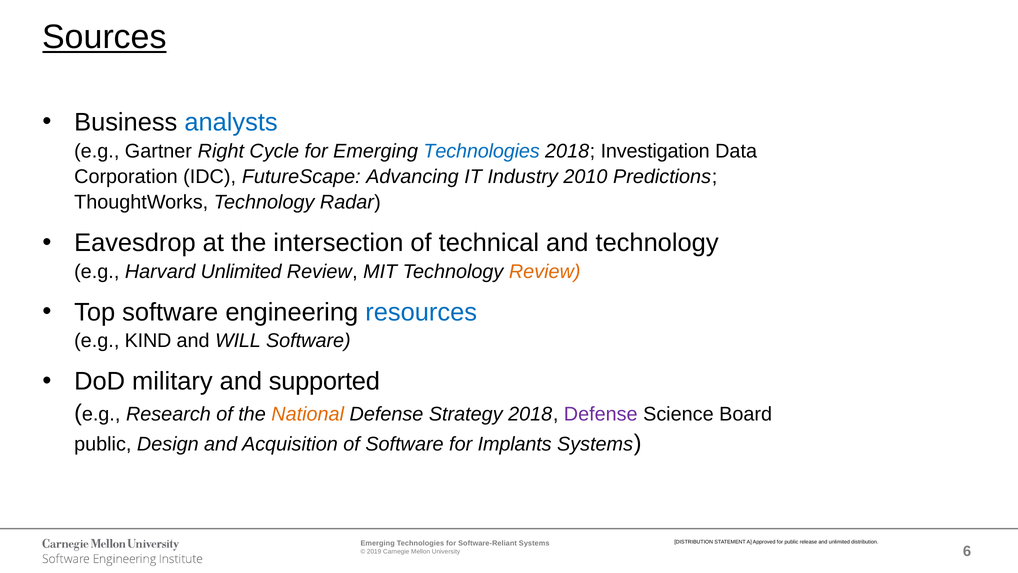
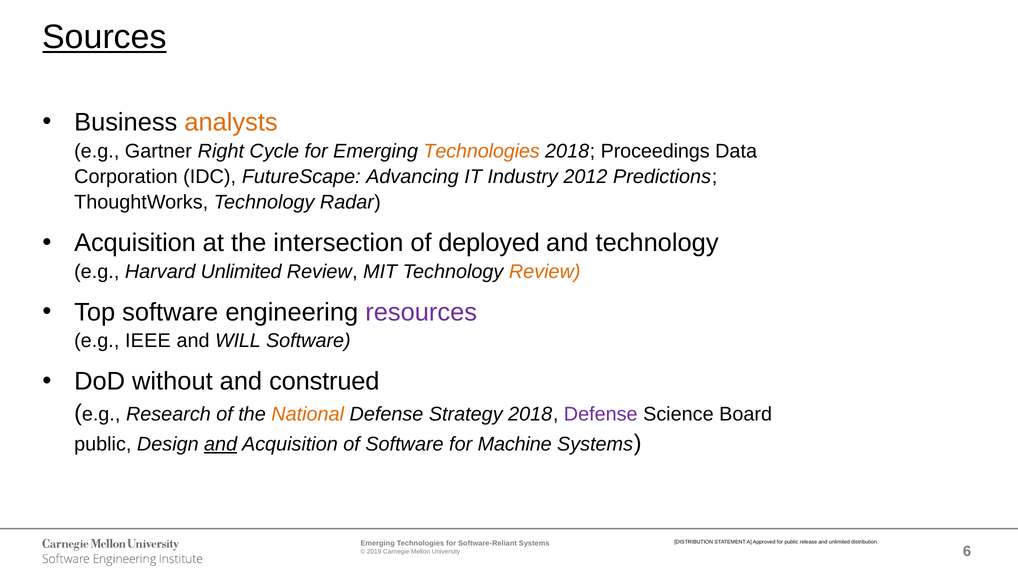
analysts colour: blue -> orange
Technologies at (482, 151) colour: blue -> orange
Investigation: Investigation -> Proceedings
2010: 2010 -> 2012
Eavesdrop at (135, 243): Eavesdrop -> Acquisition
technical: technical -> deployed
resources colour: blue -> purple
KIND: KIND -> IEEE
military: military -> without
supported: supported -> construed
and at (221, 444) underline: none -> present
Implants: Implants -> Machine
